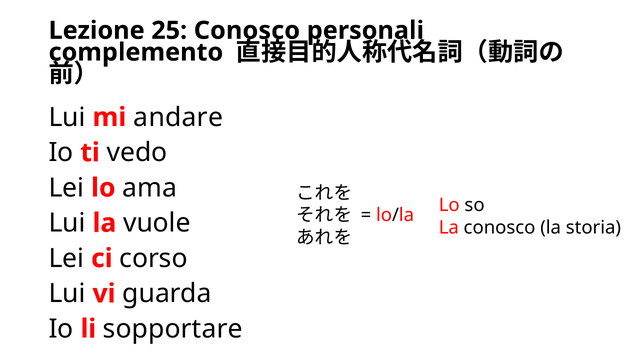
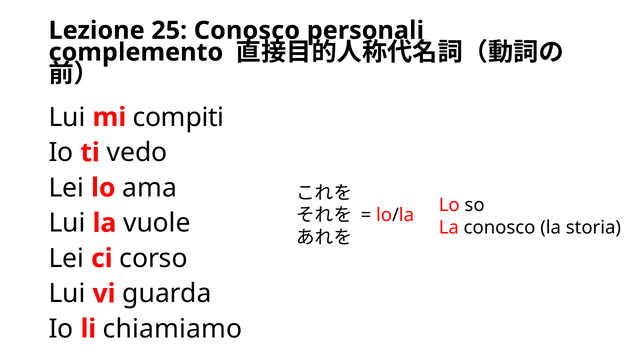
andare: andare -> compiti
sopportare: sopportare -> chiamiamo
